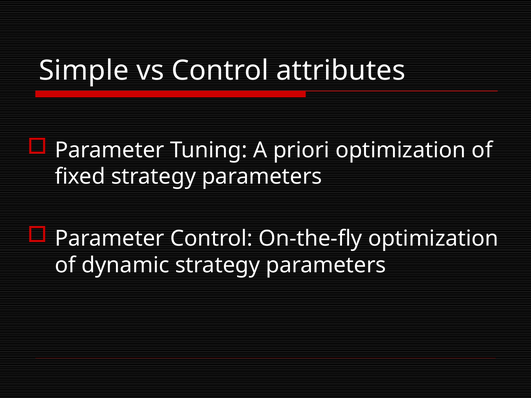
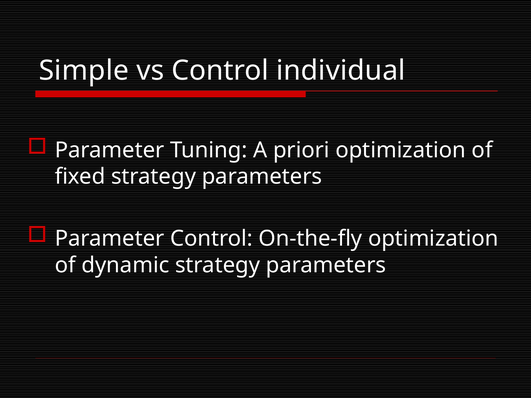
attributes: attributes -> individual
